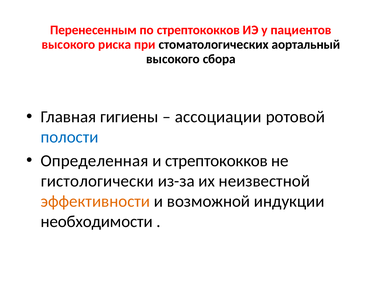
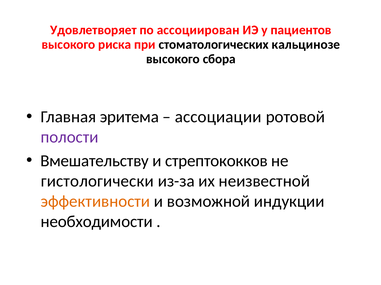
Перенесенным: Перенесенным -> Удовлетворяет
по стрептококков: стрептококков -> ассоциирован
аортальный: аортальный -> кальцинозе
гигиены: гигиены -> эритема
полости colour: blue -> purple
Определенная: Определенная -> Вмешательству
